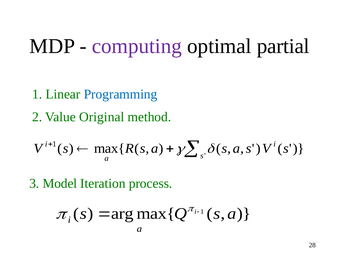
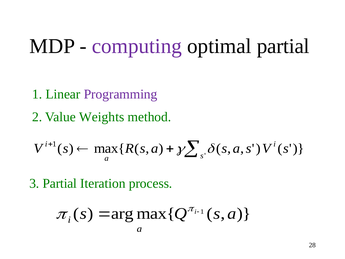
Programming colour: blue -> purple
Original: Original -> Weights
3 Model: Model -> Partial
